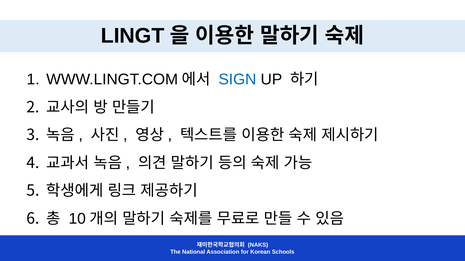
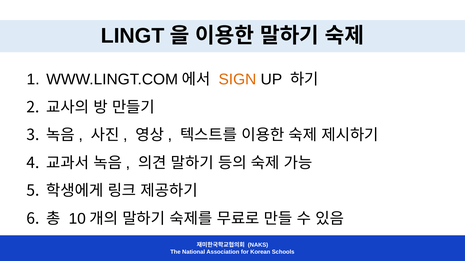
SIGN colour: blue -> orange
